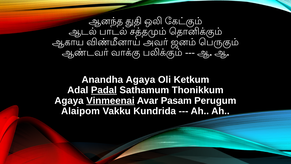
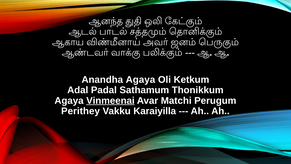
Padal underline: present -> none
Pasam: Pasam -> Matchi
Alaipom: Alaipom -> Perithey
Kundrida: Kundrida -> Karaiyilla
